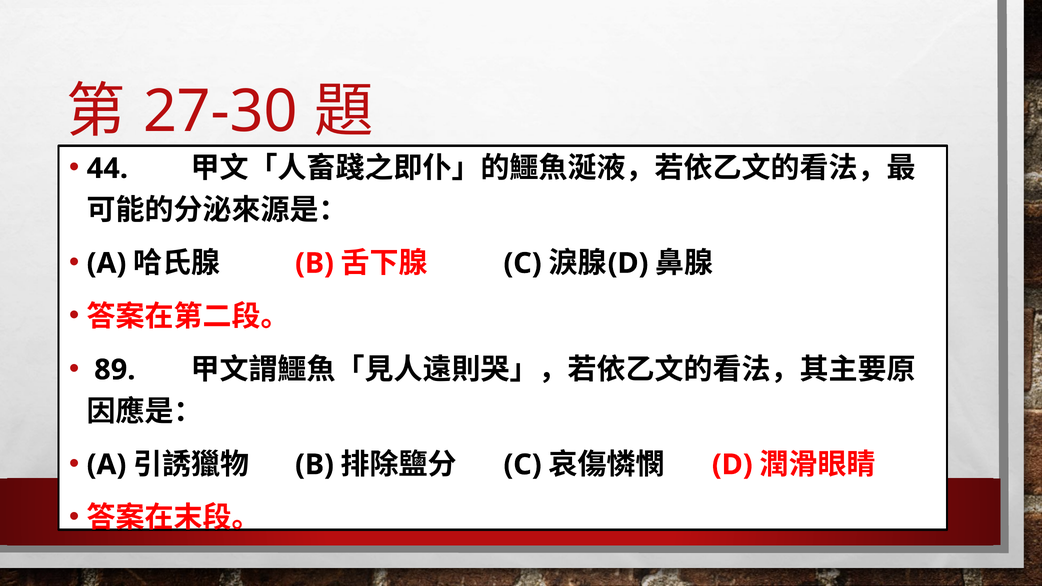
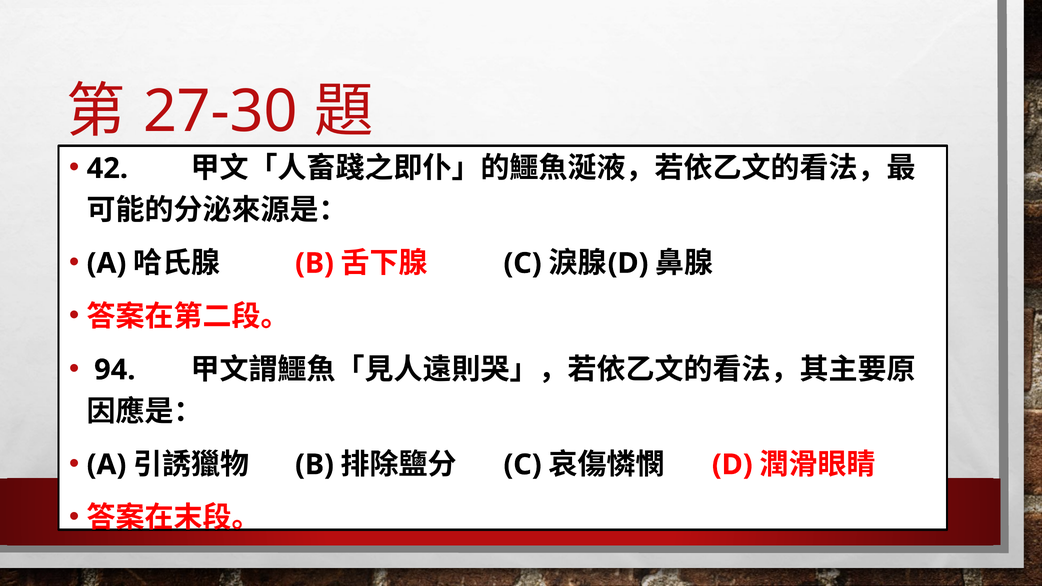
44: 44 -> 42
89: 89 -> 94
